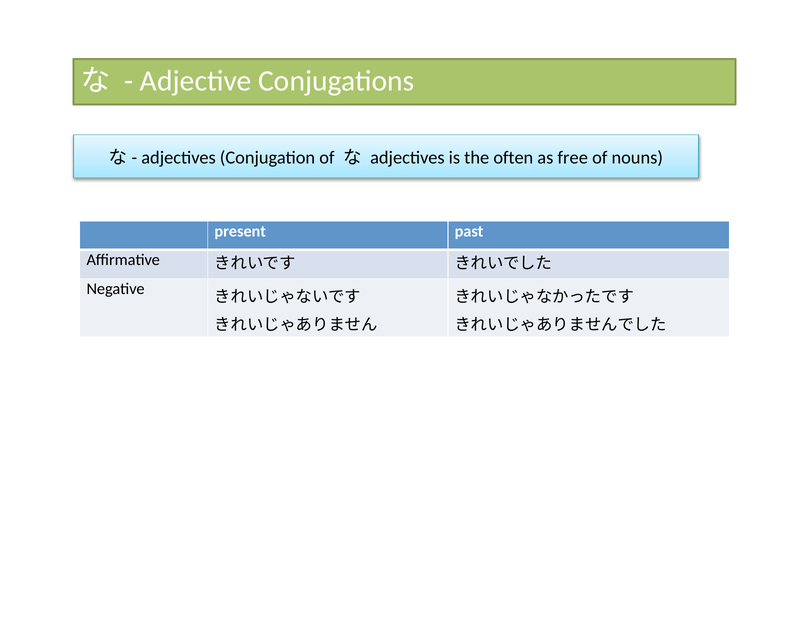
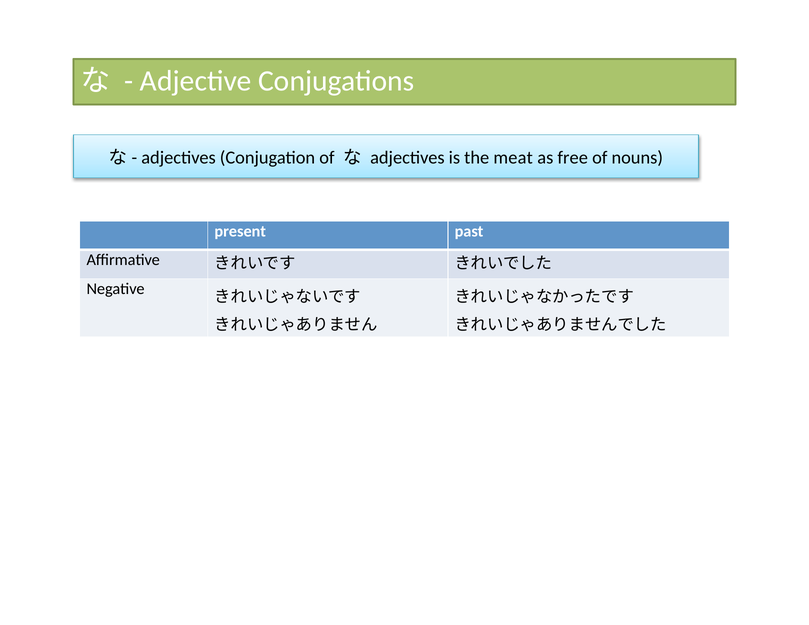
often: often -> meat
